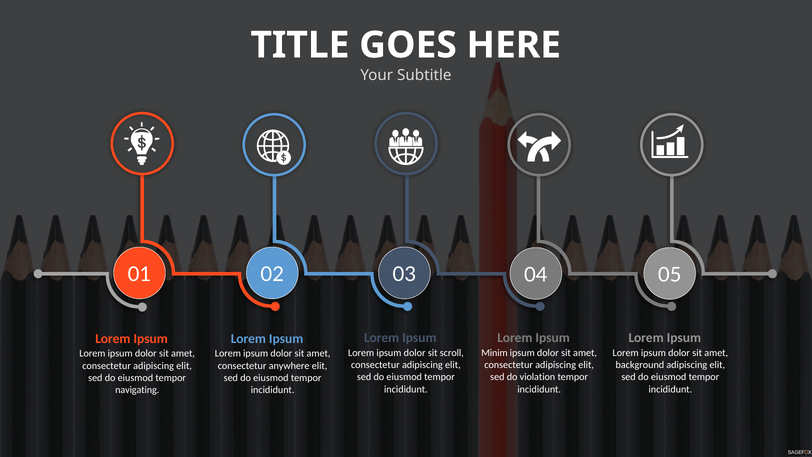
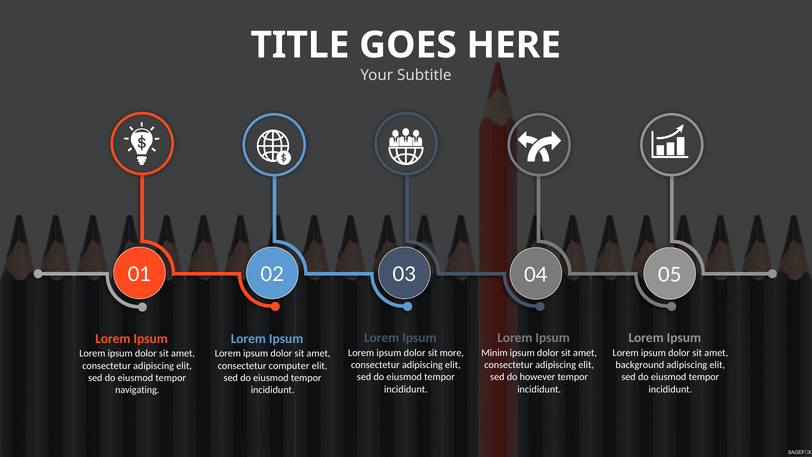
scroll: scroll -> more
anywhere: anywhere -> computer
violation: violation -> however
